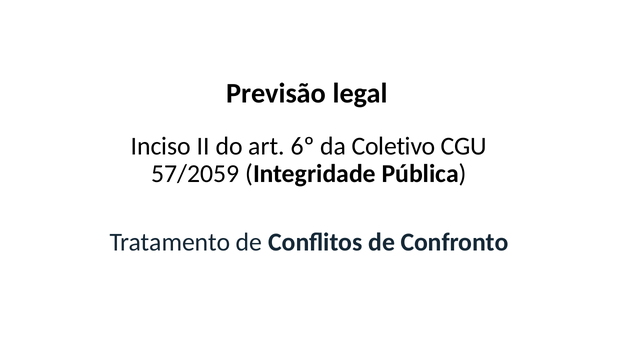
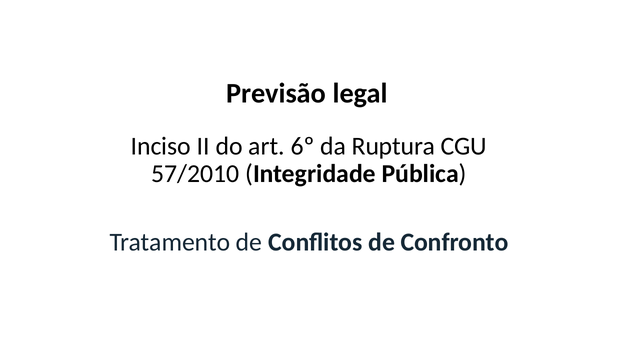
Coletivo: Coletivo -> Ruptura
57/2059: 57/2059 -> 57/2010
